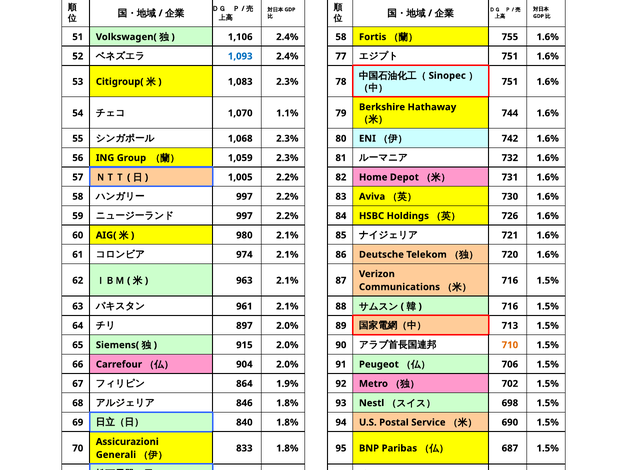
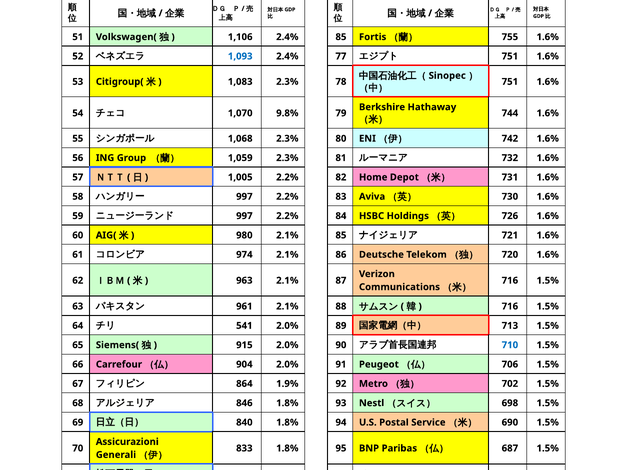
2.4% 58: 58 -> 85
1.1%: 1.1% -> 9.8%
897: 897 -> 541
710 colour: orange -> blue
